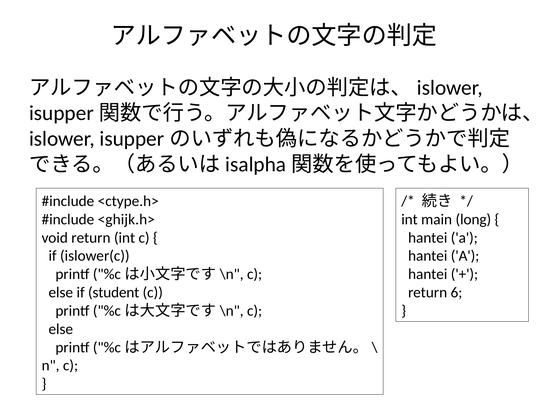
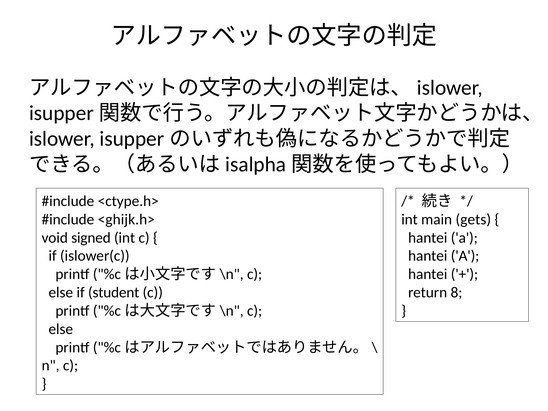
long: long -> gets
void return: return -> signed
6: 6 -> 8
